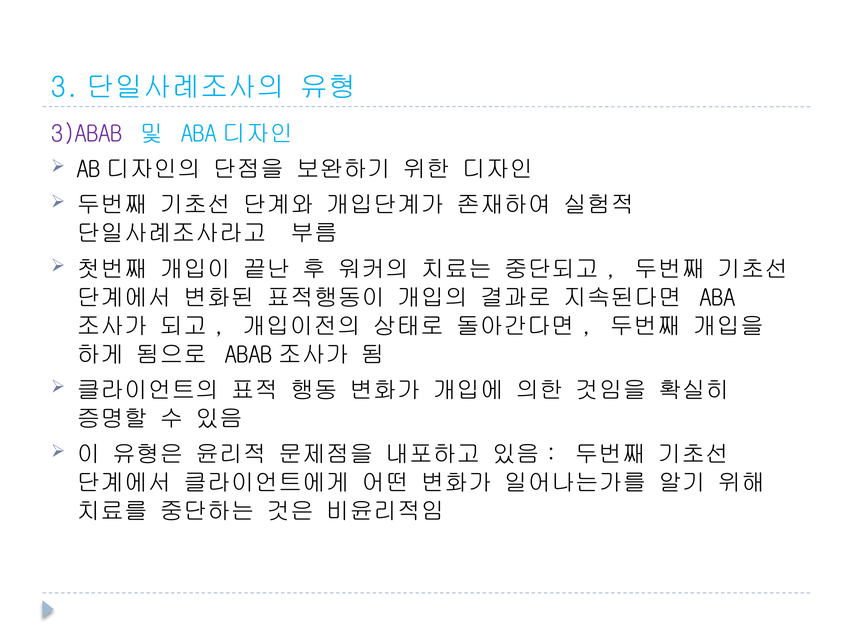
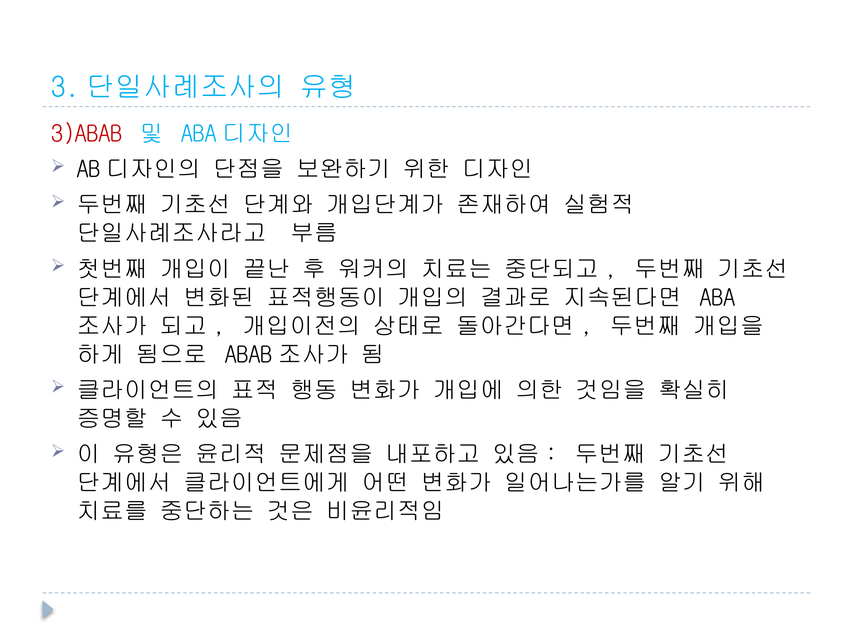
3)ABAB colour: purple -> red
